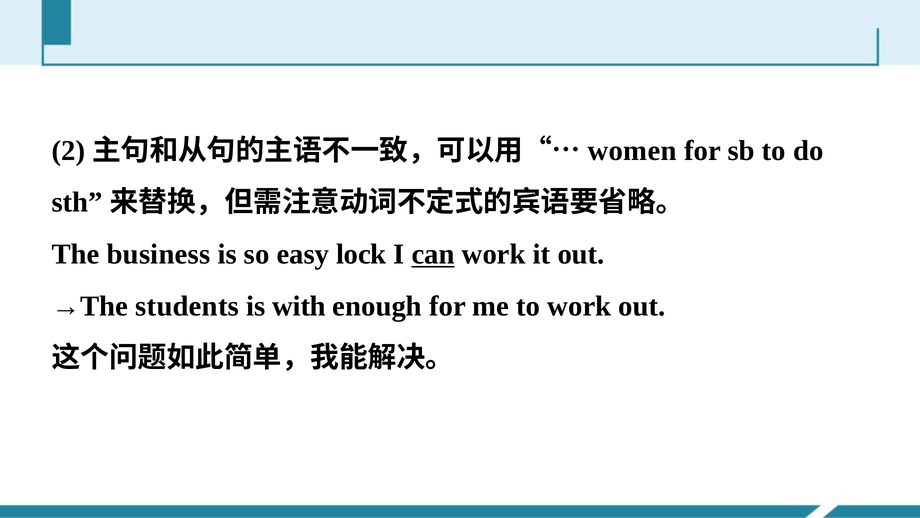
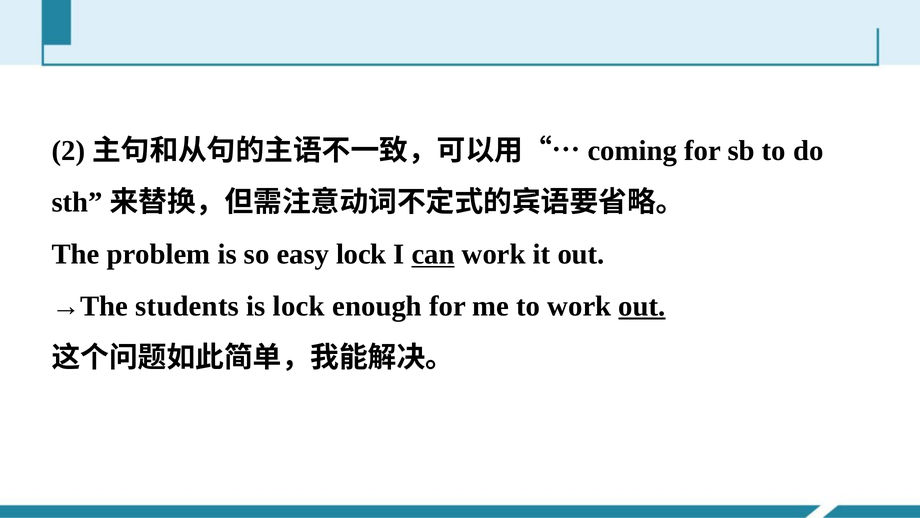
women: women -> coming
business: business -> problem
is with: with -> lock
out at (642, 306) underline: none -> present
